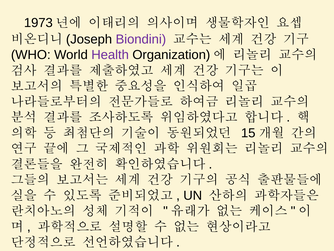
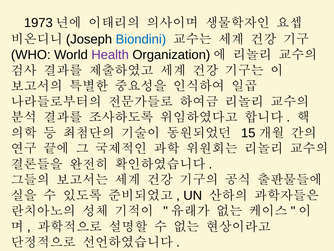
Biondini colour: purple -> blue
